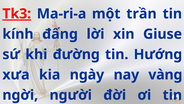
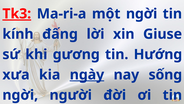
một trần: trần -> ngời
đường: đường -> gương
ngày underline: none -> present
vàng: vàng -> sống
